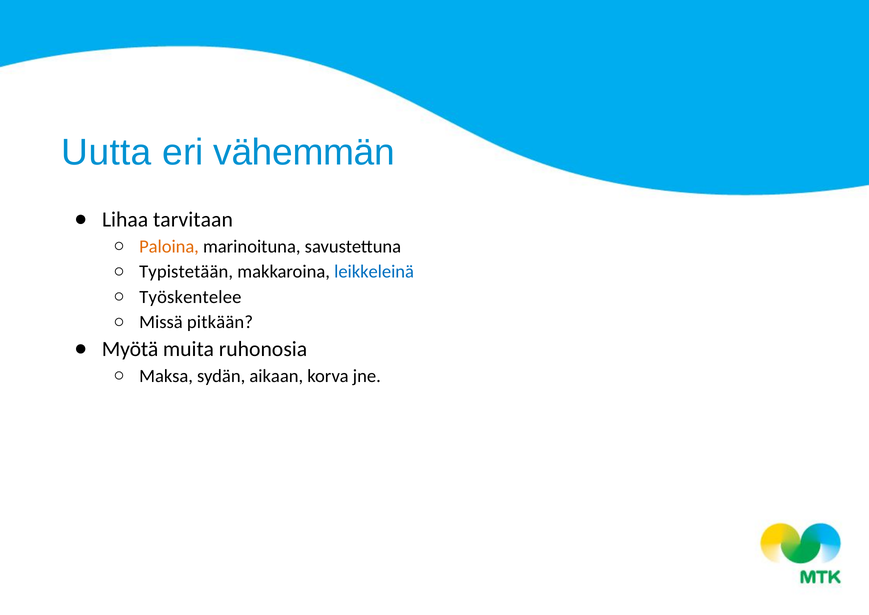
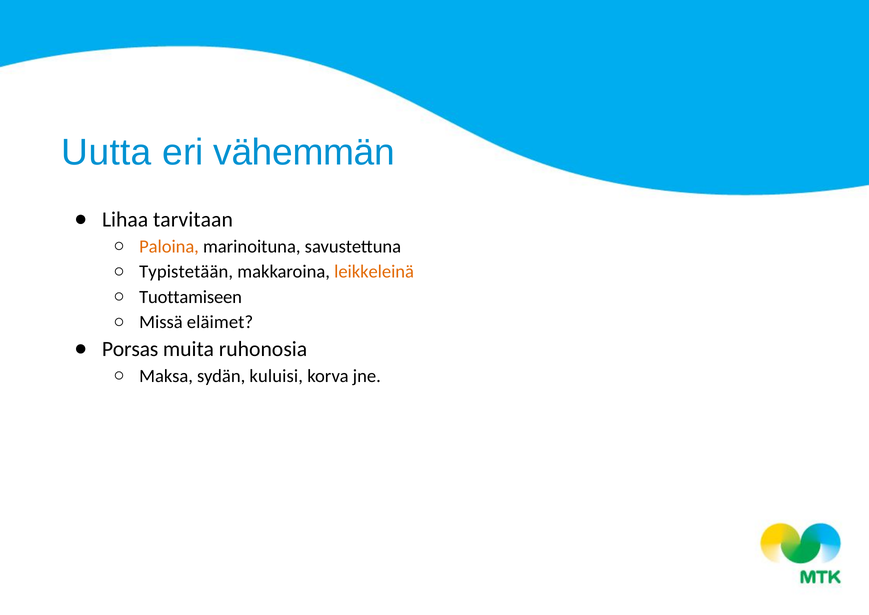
leikkeleinä colour: blue -> orange
Työskentelee: Työskentelee -> Tuottamiseen
pitkään: pitkään -> eläimet
Myötä: Myötä -> Porsas
aikaan: aikaan -> kuluisi
